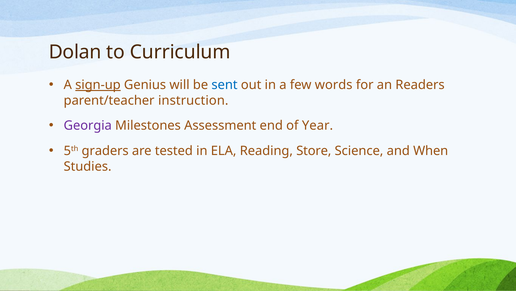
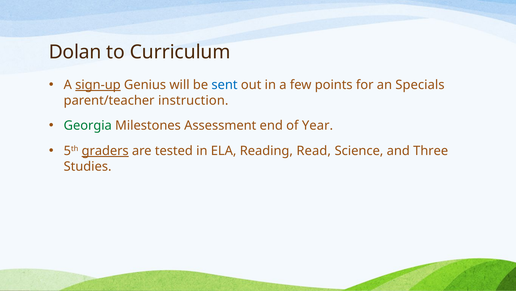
words: words -> points
Readers: Readers -> Specials
Georgia colour: purple -> green
graders underline: none -> present
Store: Store -> Read
When: When -> Three
